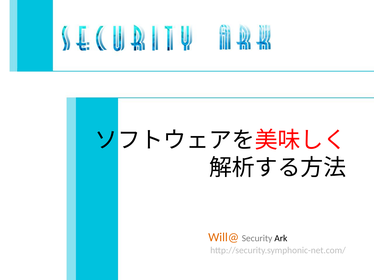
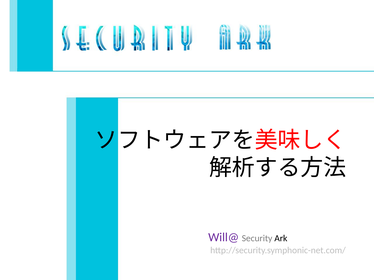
Will@ colour: orange -> purple
